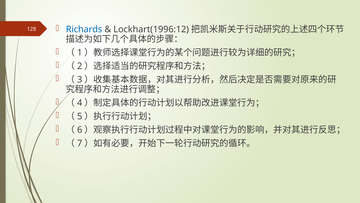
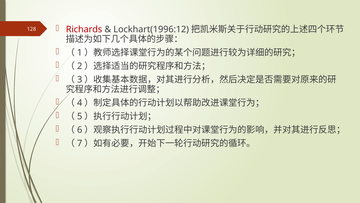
Richards colour: blue -> red
